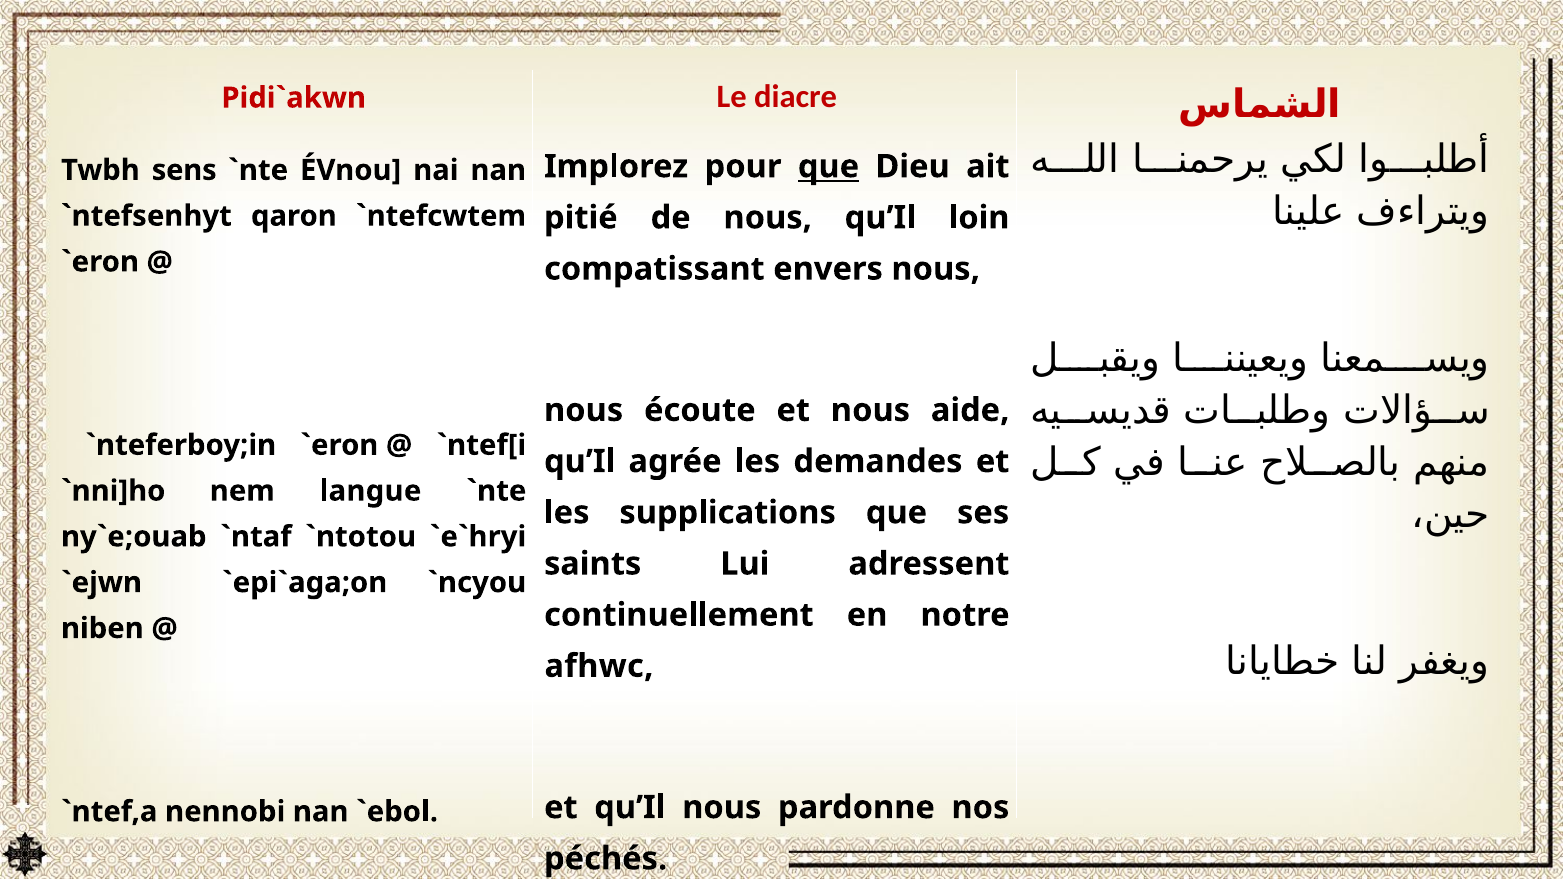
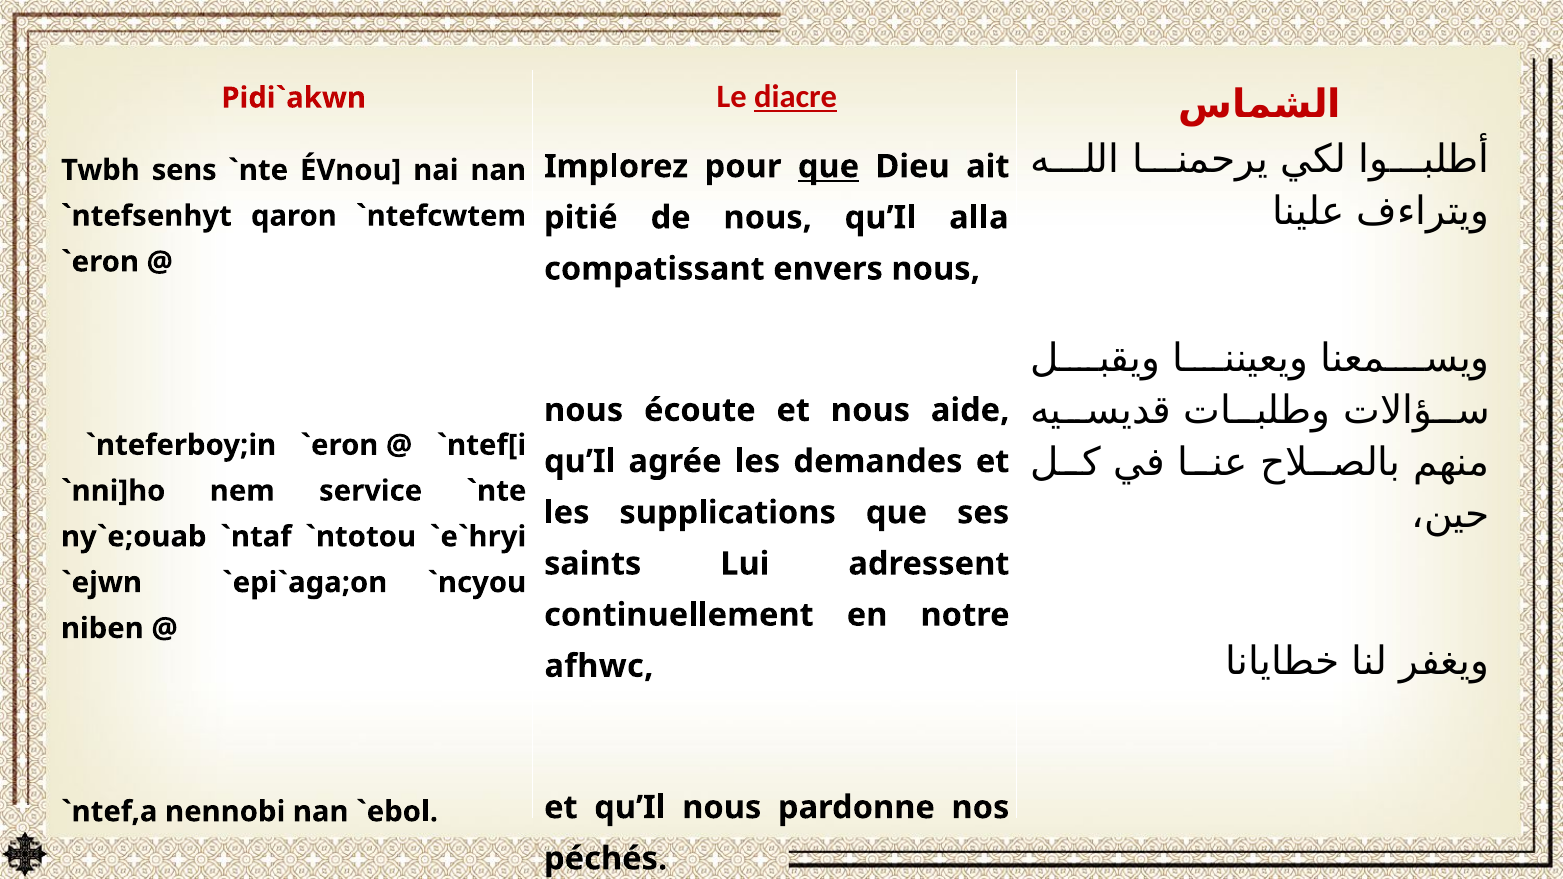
diacre underline: none -> present
loin: loin -> alla
langue: langue -> service
